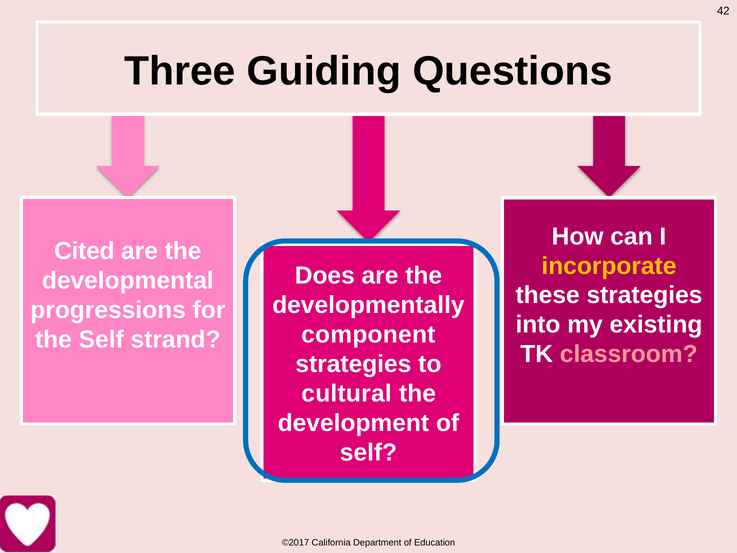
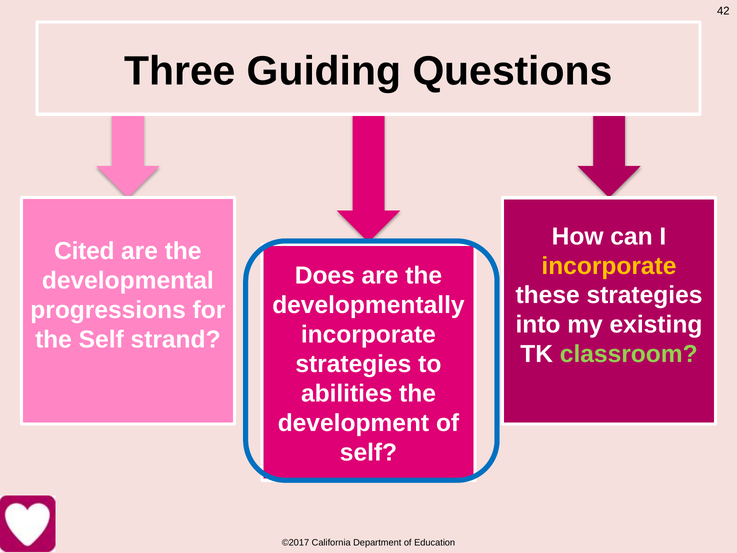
component at (368, 334): component -> incorporate
classroom colour: pink -> light green
cultural: cultural -> abilities
